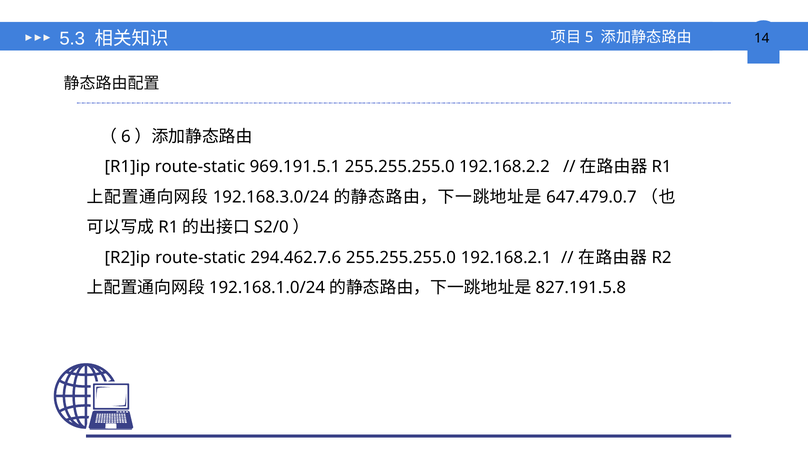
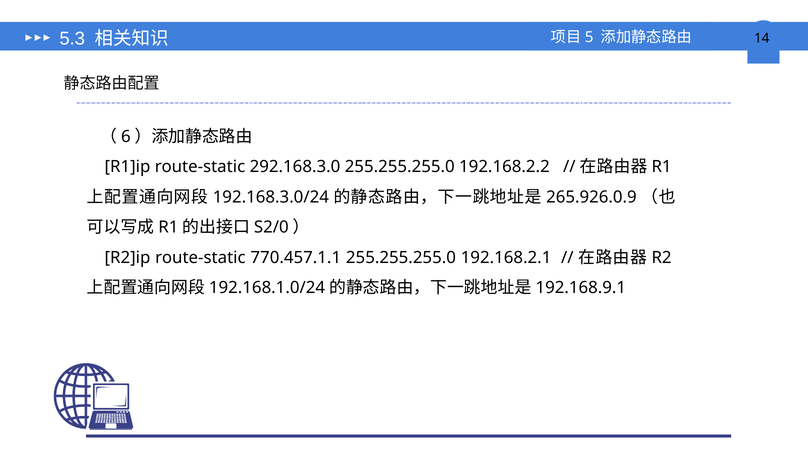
969.191.5.1: 969.191.5.1 -> 292.168.3.0
647.479.0.7: 647.479.0.7 -> 265.926.0.9
294.462.7.6: 294.462.7.6 -> 770.457.1.1
827.191.5.8: 827.191.5.8 -> 192.168.9.1
